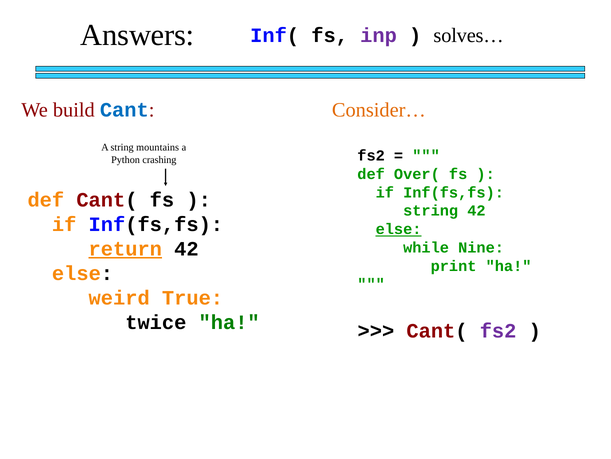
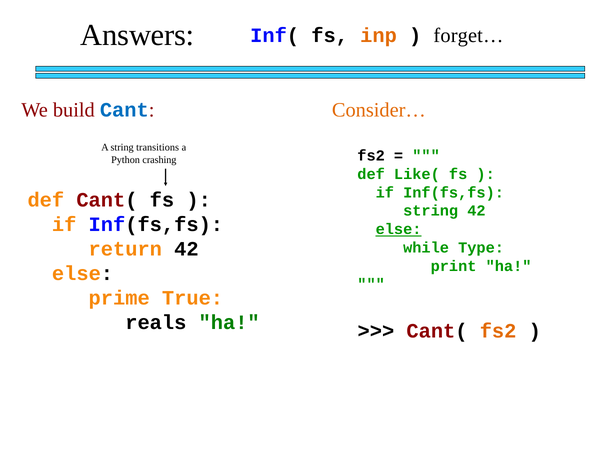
inp colour: purple -> orange
solves…: solves… -> forget…
mountains: mountains -> transitions
Over(: Over( -> Like(
return underline: present -> none
Nine: Nine -> Type
weird: weird -> prime
twice: twice -> reals
fs2 at (498, 331) colour: purple -> orange
